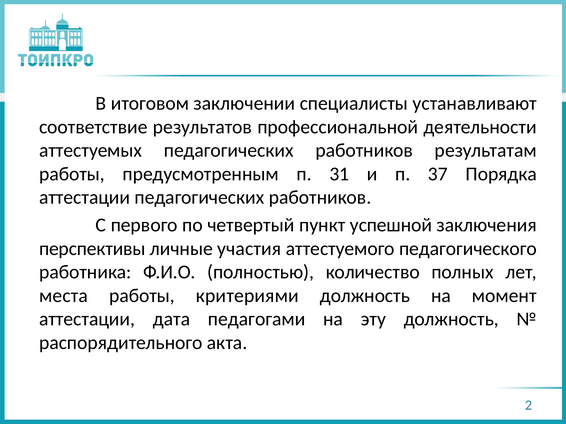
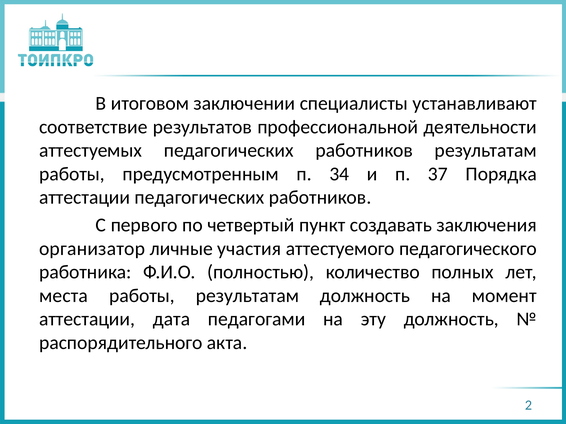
31: 31 -> 34
успешной: успешной -> создавать
перспективы: перспективы -> организатор
работы критериями: критериями -> результатам
